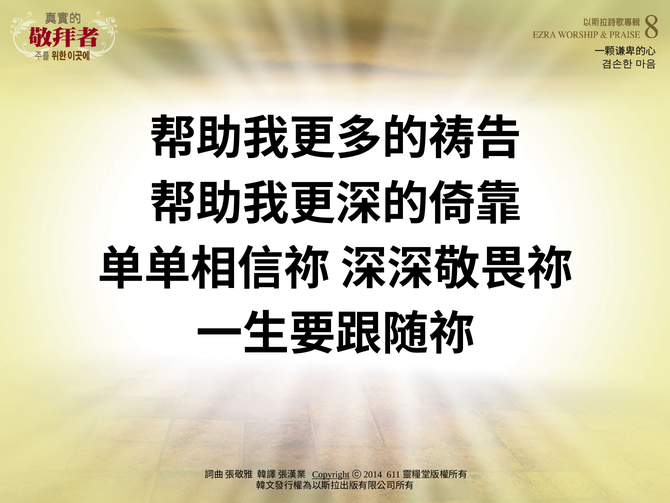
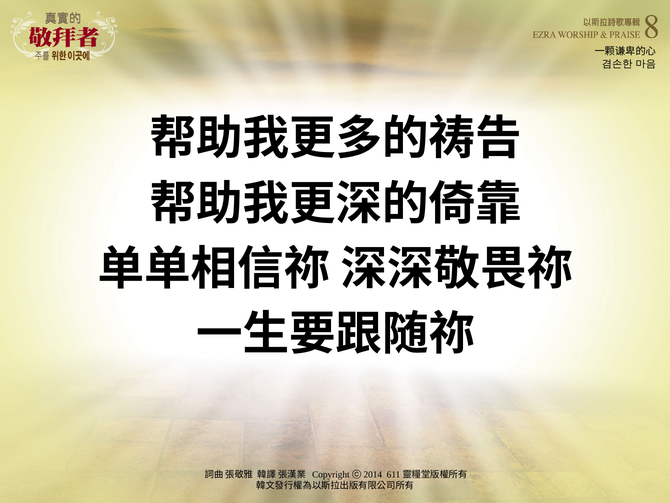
Copyright underline: present -> none
